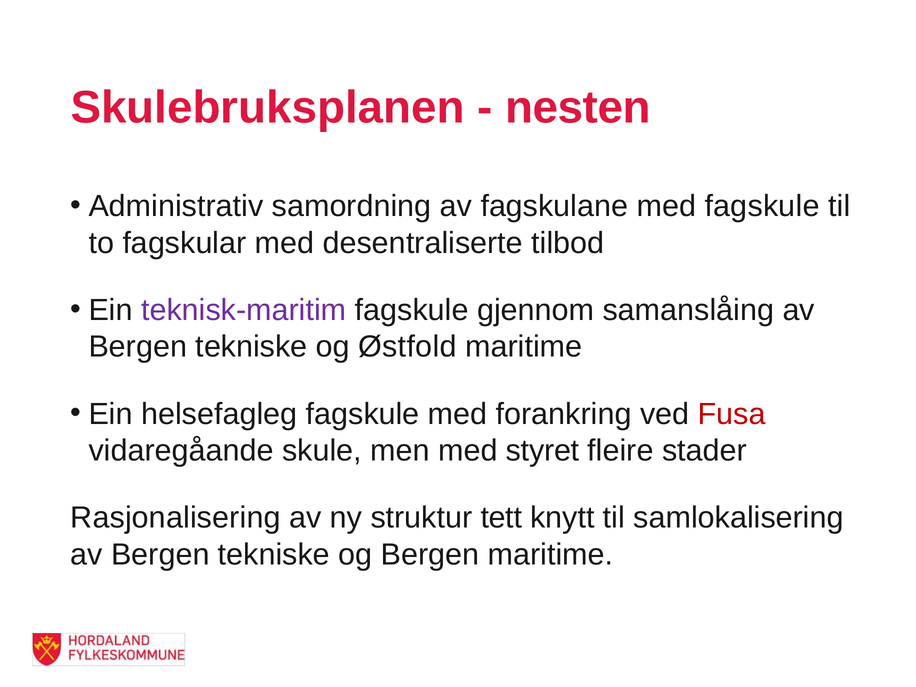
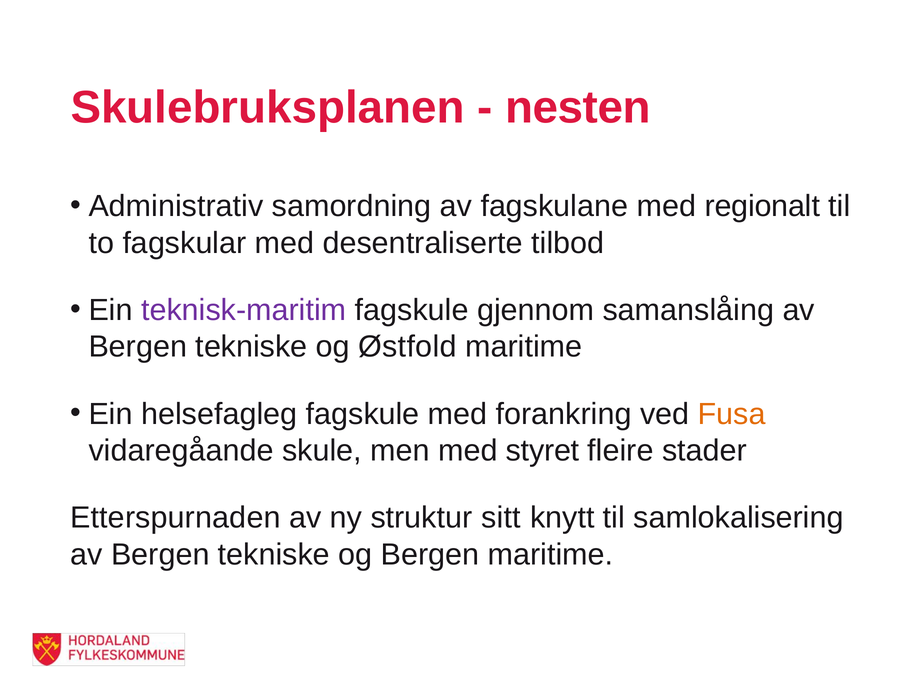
med fagskule: fagskule -> regionalt
Fusa colour: red -> orange
Rasjonalisering: Rasjonalisering -> Etterspurnaden
tett: tett -> sitt
